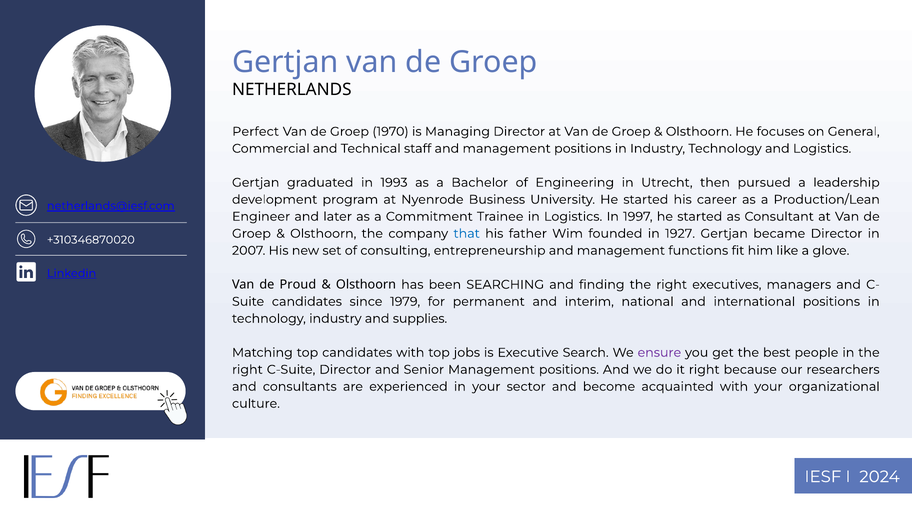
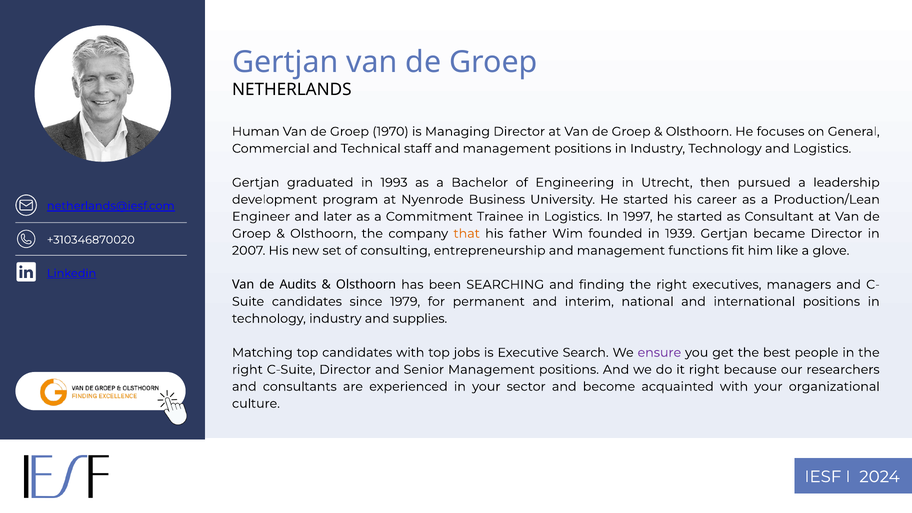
Perfect: Perfect -> Human
that colour: blue -> orange
1927: 1927 -> 1939
Proud: Proud -> Audits
